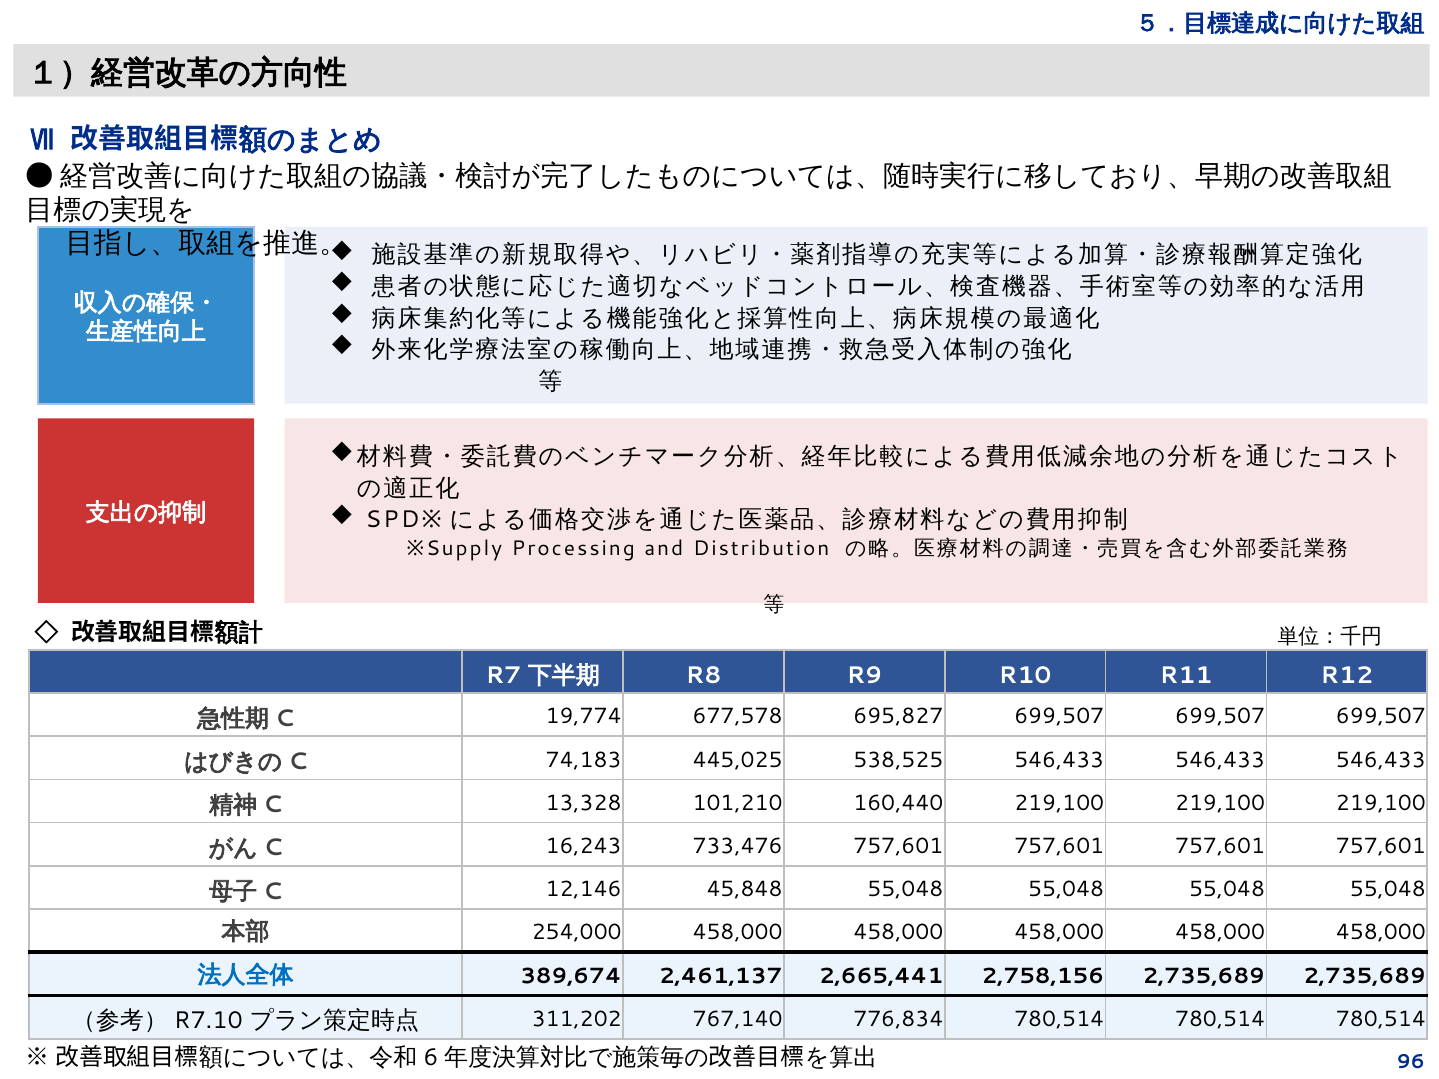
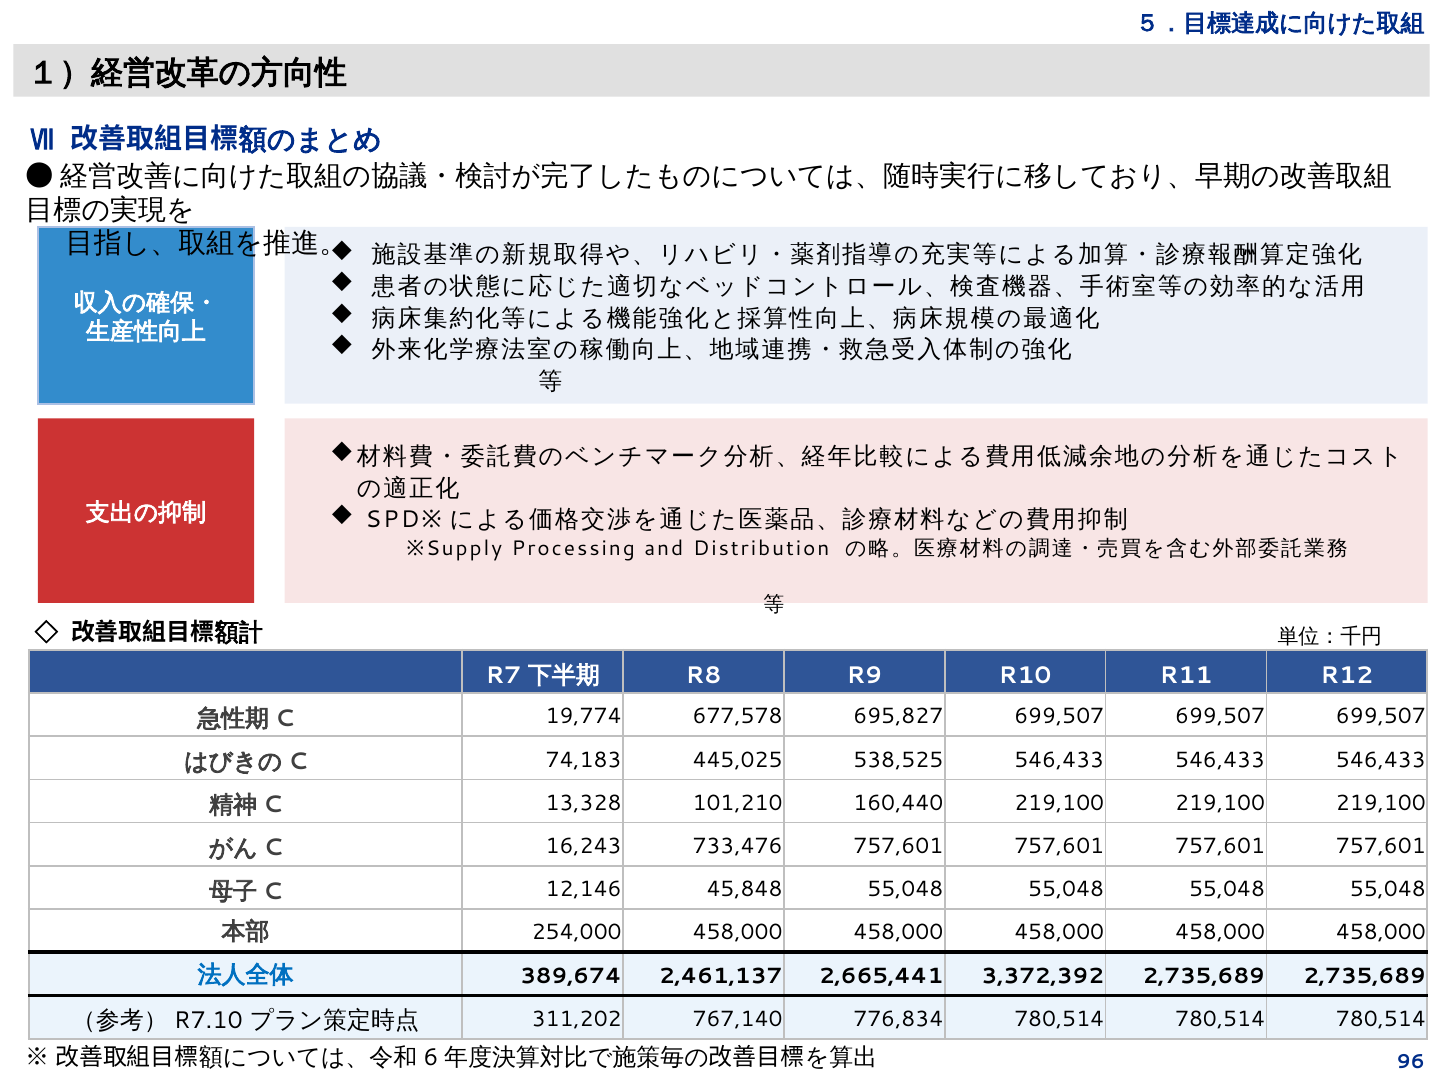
2,758,156: 2,758,156 -> 3,372,392
